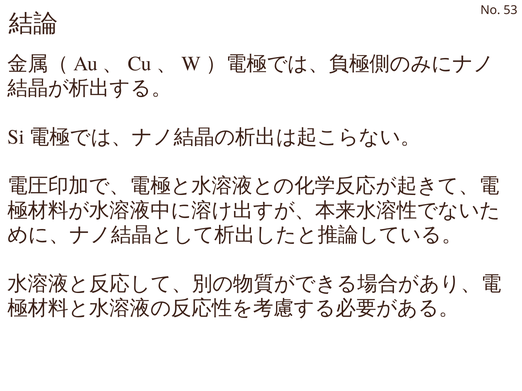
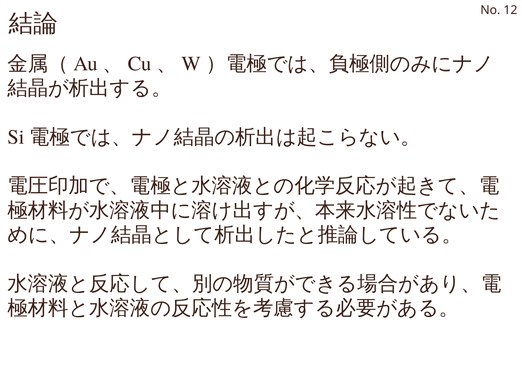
53: 53 -> 12
